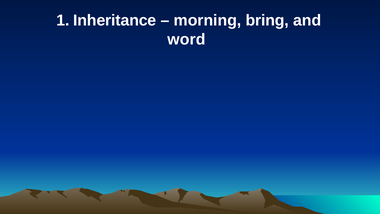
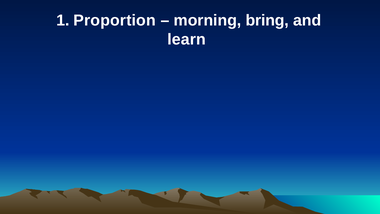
Inheritance: Inheritance -> Proportion
word: word -> learn
